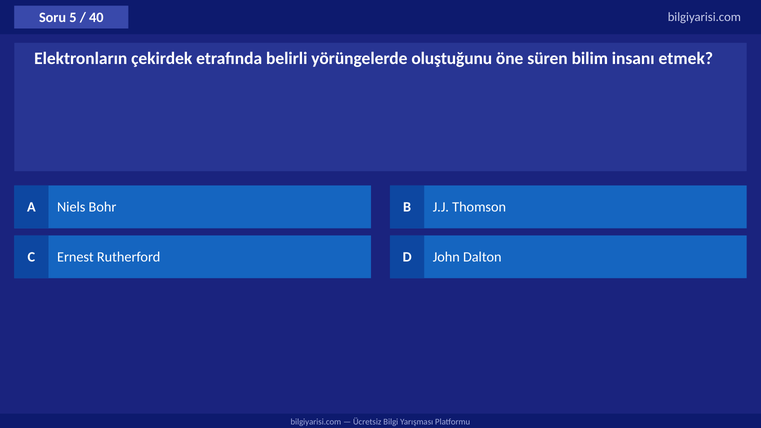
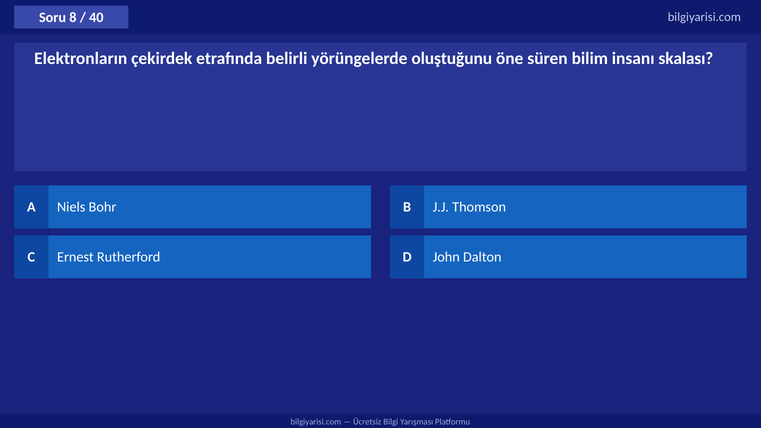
5: 5 -> 8
etmek: etmek -> skalası
